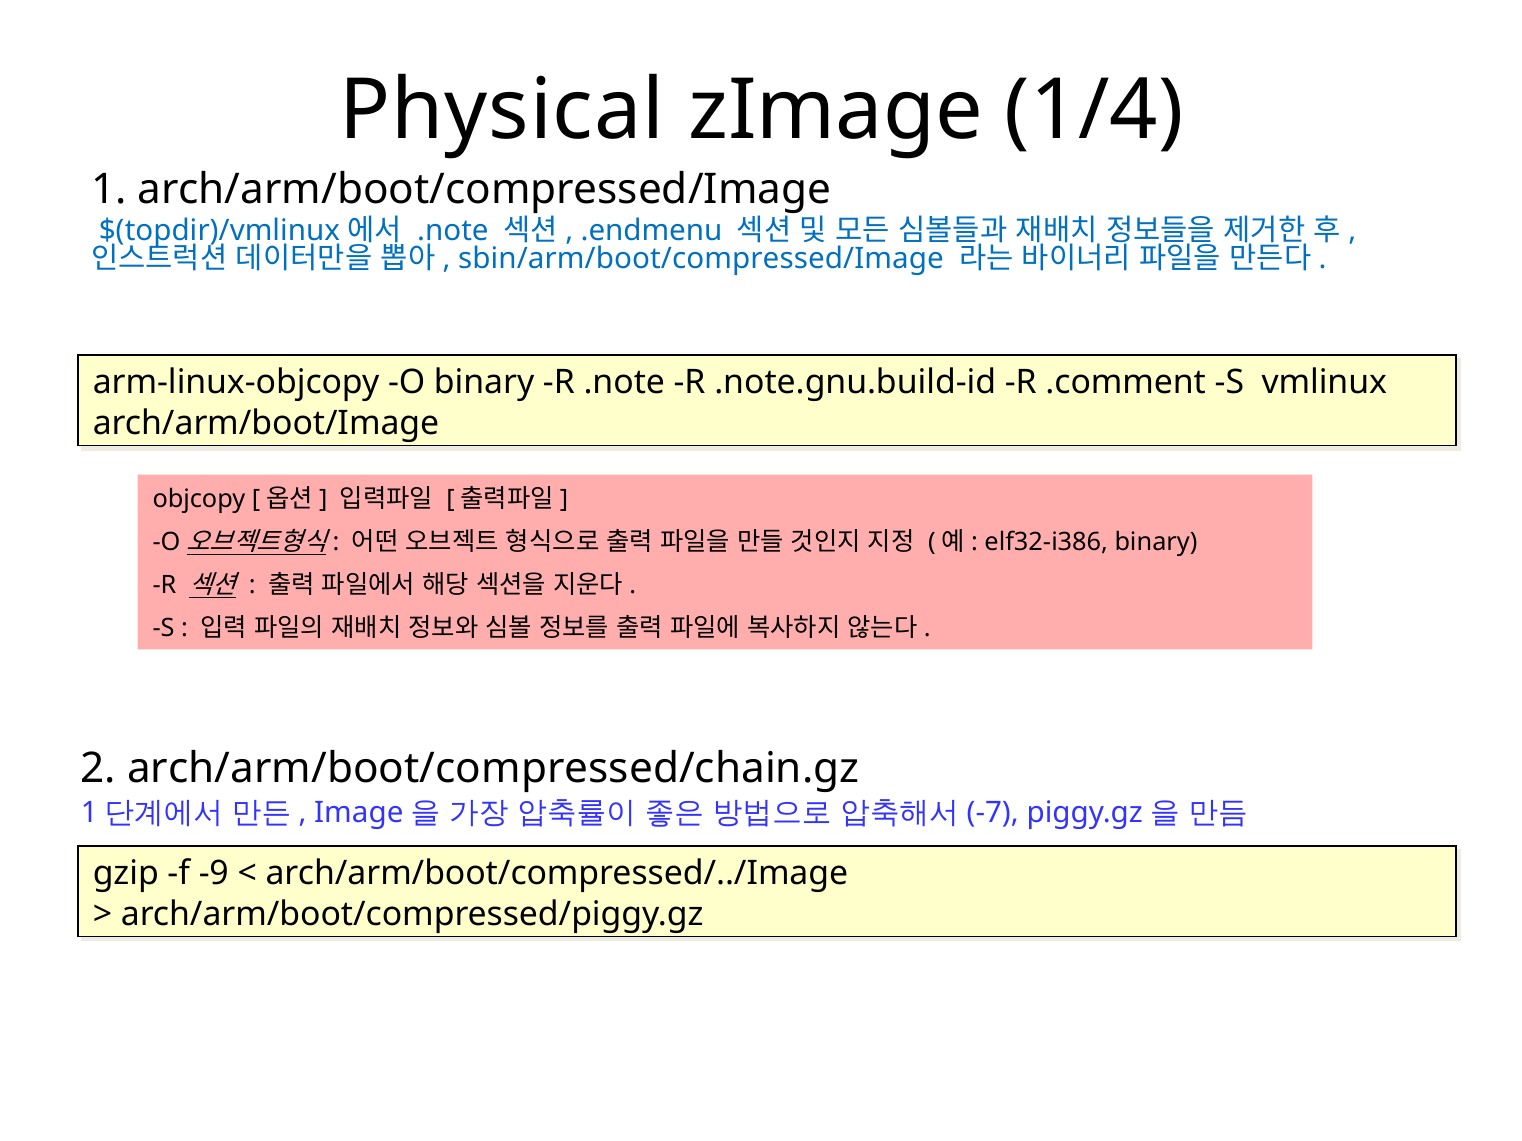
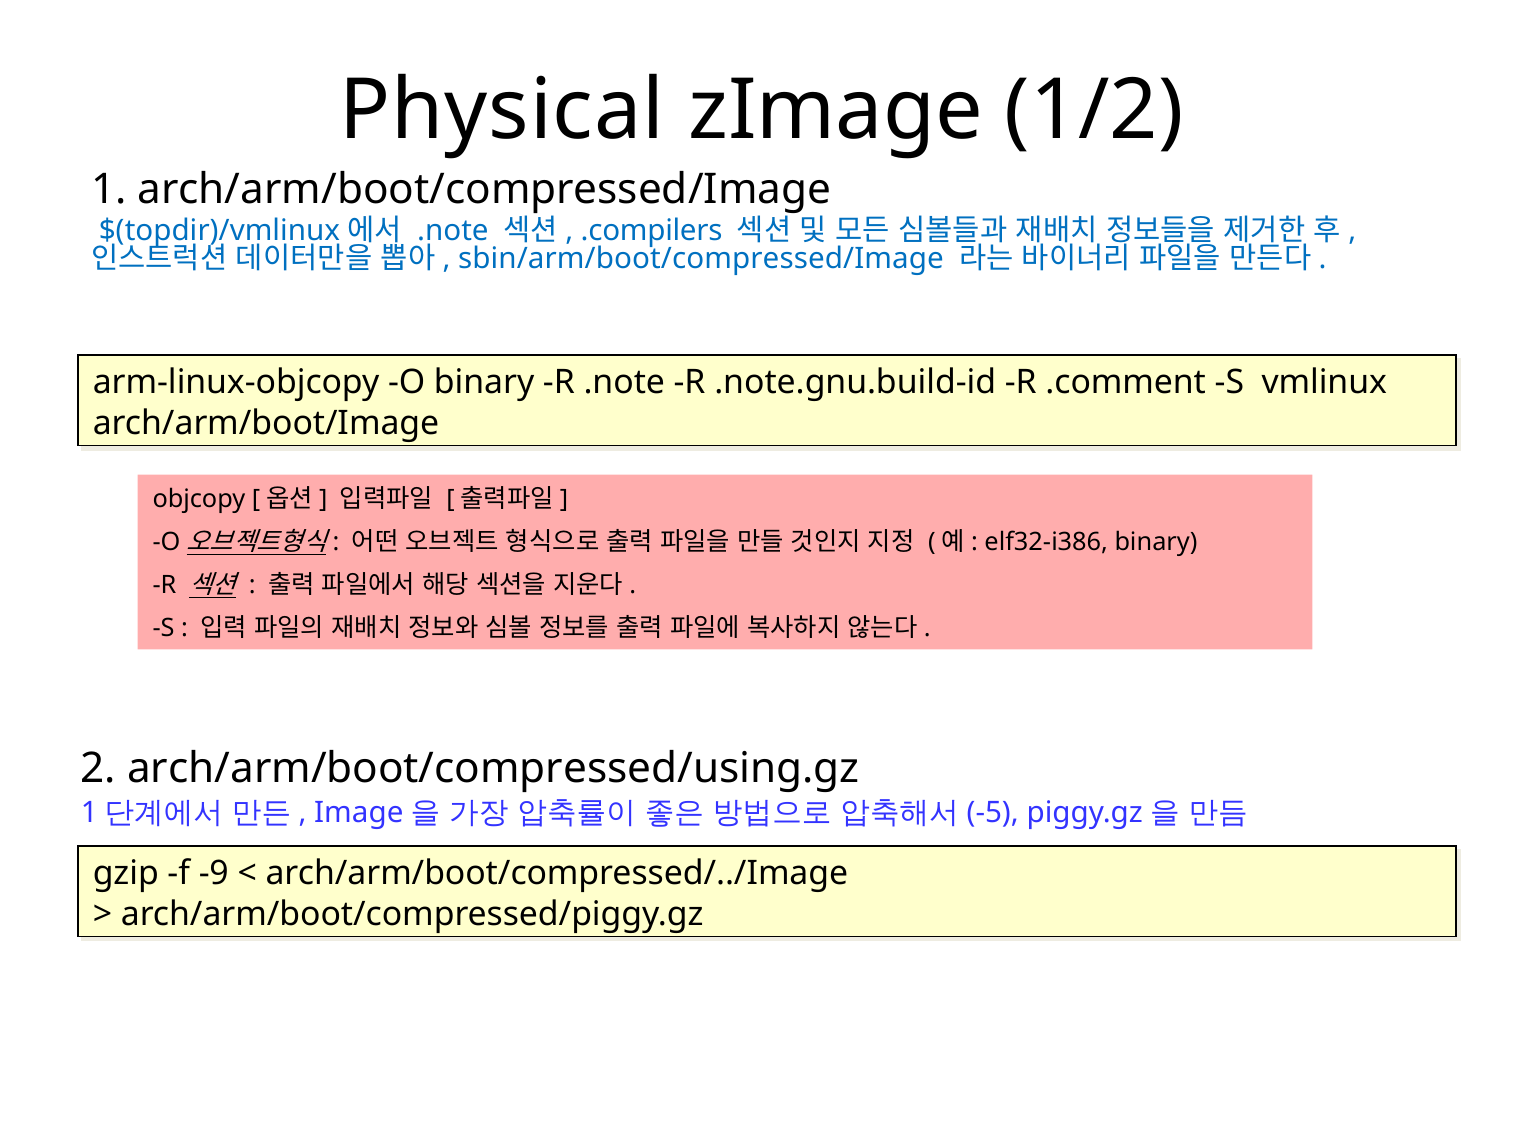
1/4: 1/4 -> 1/2
.endmenu: .endmenu -> .compilers
arch/arm/boot/compressed/chain.gz: arch/arm/boot/compressed/chain.gz -> arch/arm/boot/compressed/using.gz
-7: -7 -> -5
